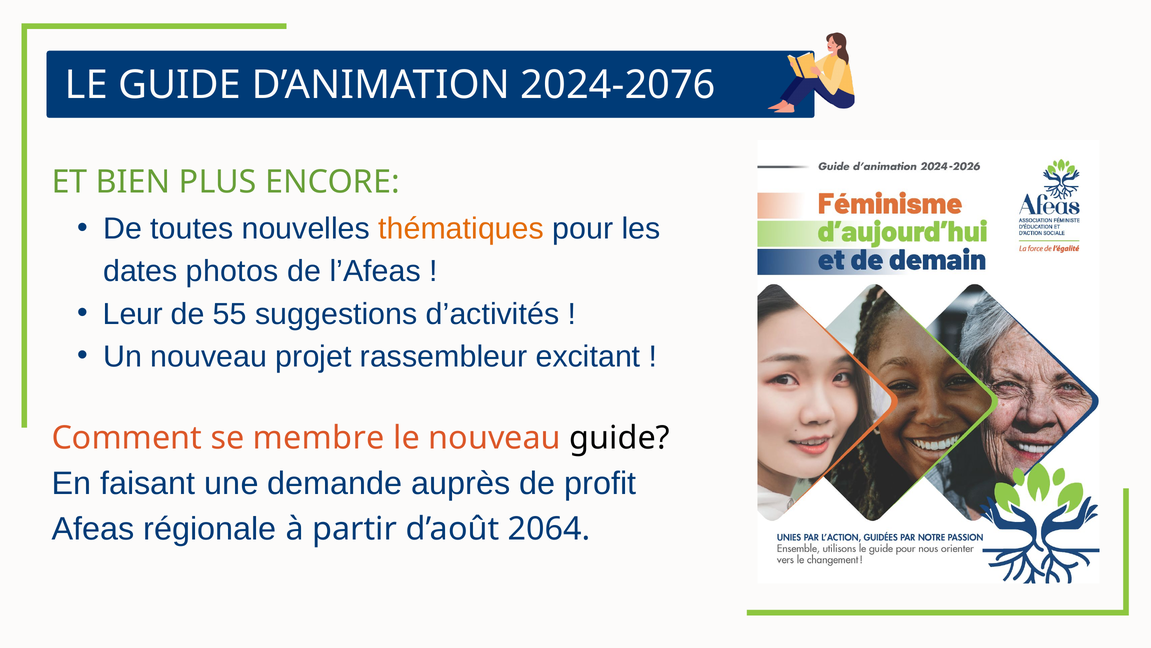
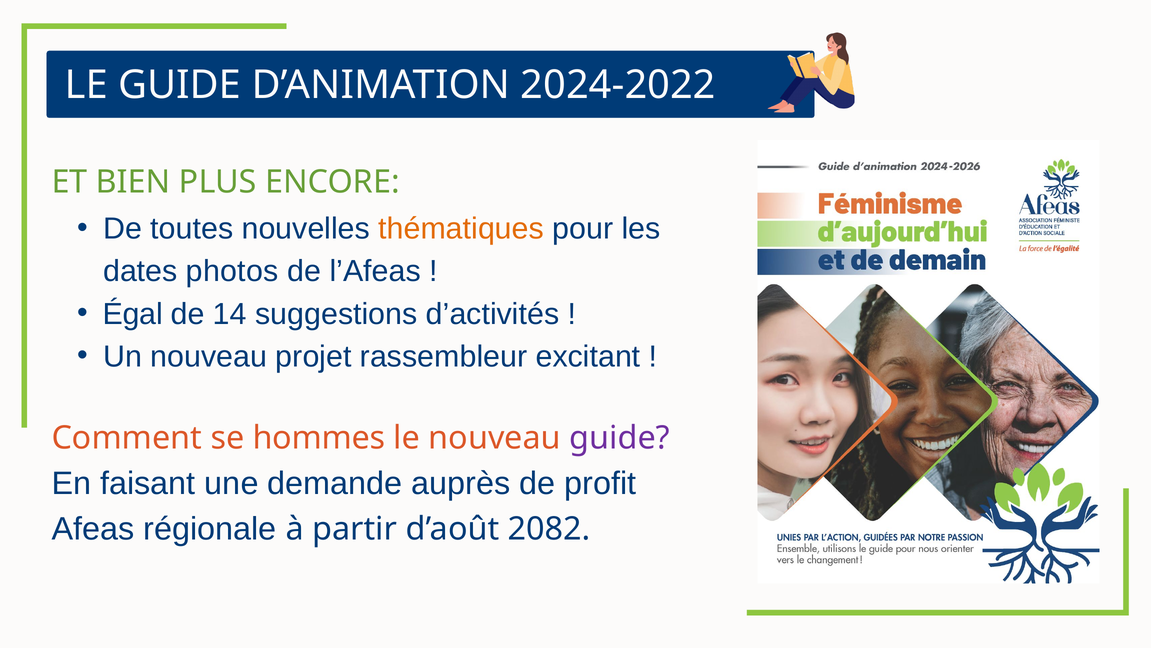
2024-2076: 2024-2076 -> 2024-2022
Leur: Leur -> Égal
55: 55 -> 14
membre: membre -> hommes
guide at (620, 438) colour: black -> purple
2064: 2064 -> 2082
